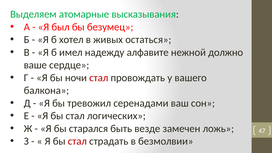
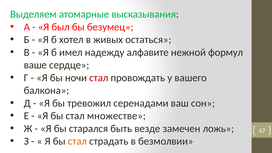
должно: должно -> формул
логических: логических -> множестве
стал at (77, 141) colour: red -> orange
